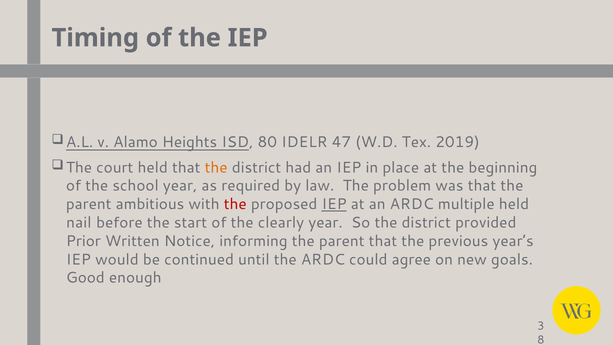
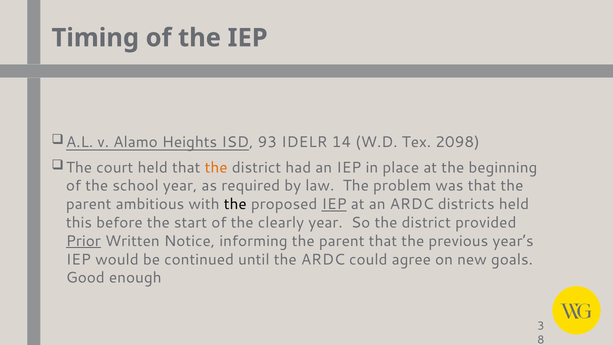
80: 80 -> 93
47: 47 -> 14
2019: 2019 -> 2098
the at (235, 204) colour: red -> black
multiple: multiple -> districts
nail: nail -> this
Prior underline: none -> present
